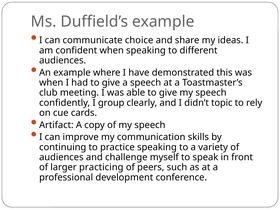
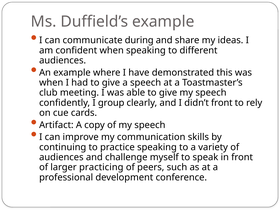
choice: choice -> during
didn’t topic: topic -> front
